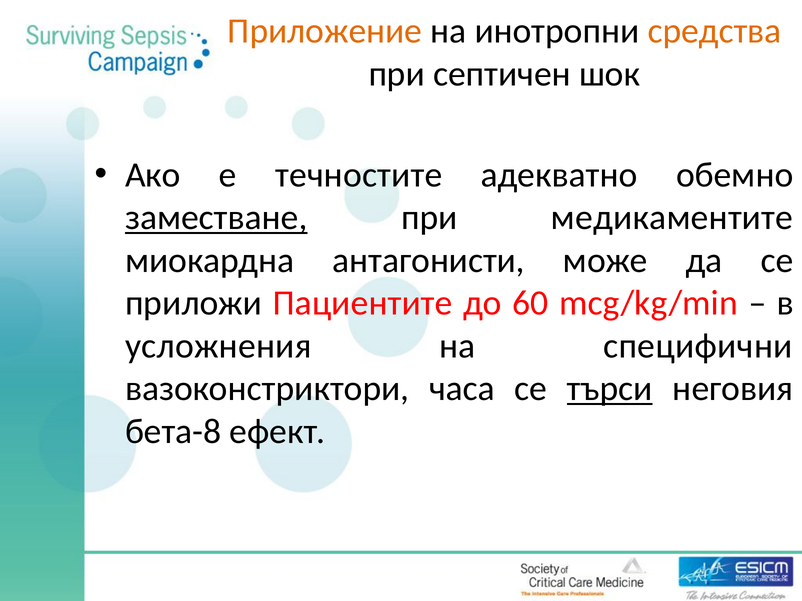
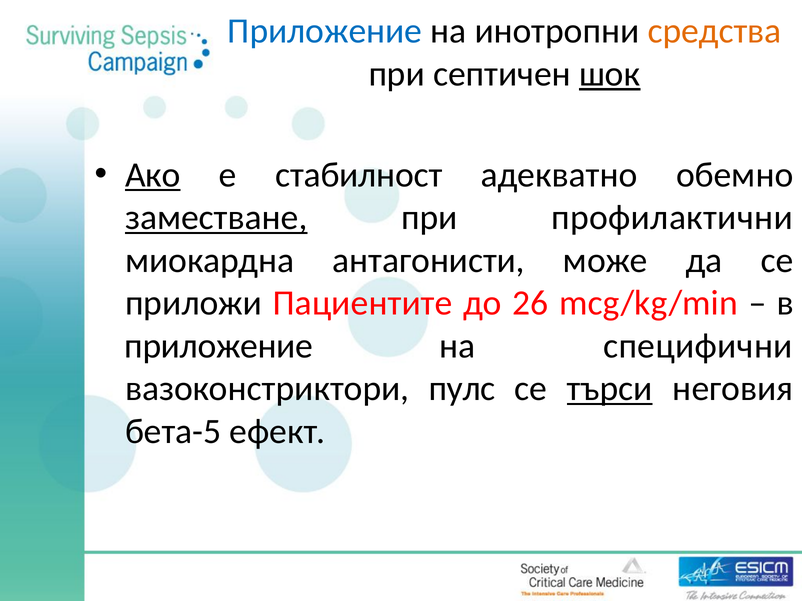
Приложение at (325, 31) colour: orange -> blue
шок underline: none -> present
Ако underline: none -> present
течностите: течностите -> стабилност
медикаментите: медикаментите -> профилактични
60: 60 -> 26
усложнения at (218, 346): усложнения -> приложение
часа: часа -> пулс
бета-8: бета-8 -> бета-5
